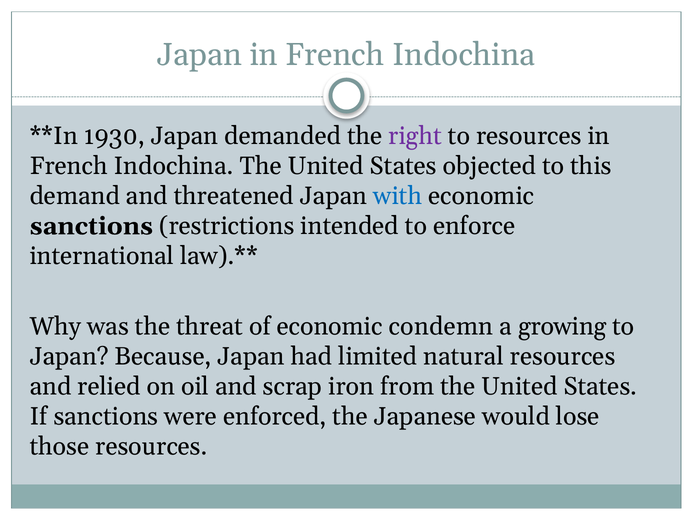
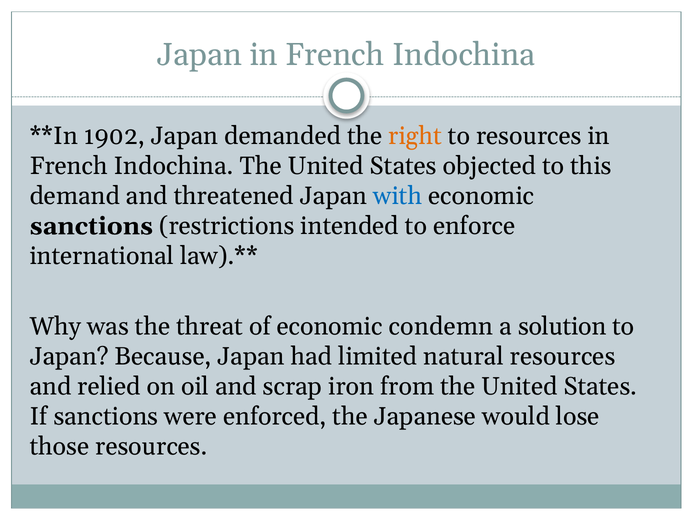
1930: 1930 -> 1902
right colour: purple -> orange
growing: growing -> solution
